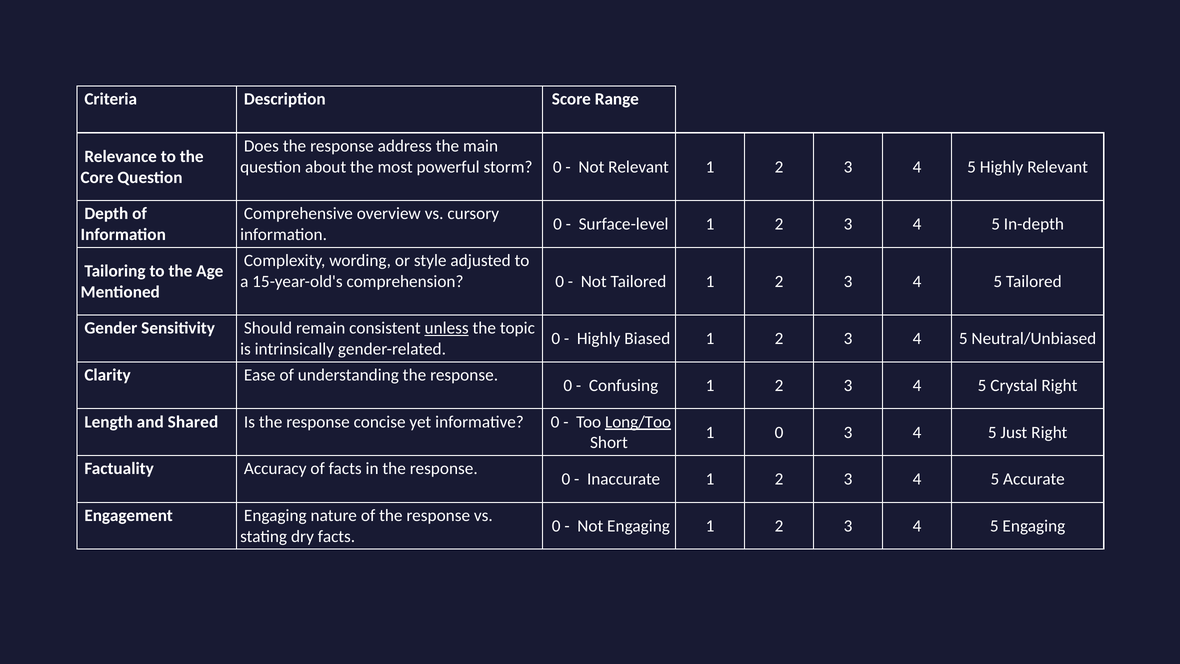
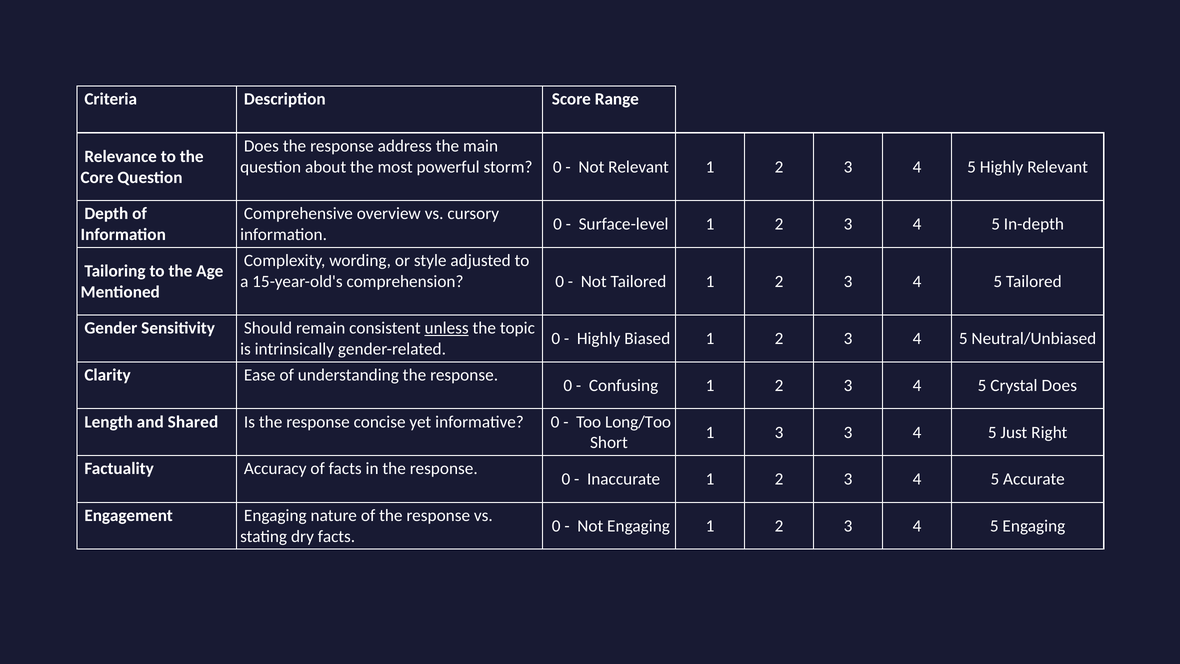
Crystal Right: Right -> Does
Long/Too underline: present -> none
1 0: 0 -> 3
